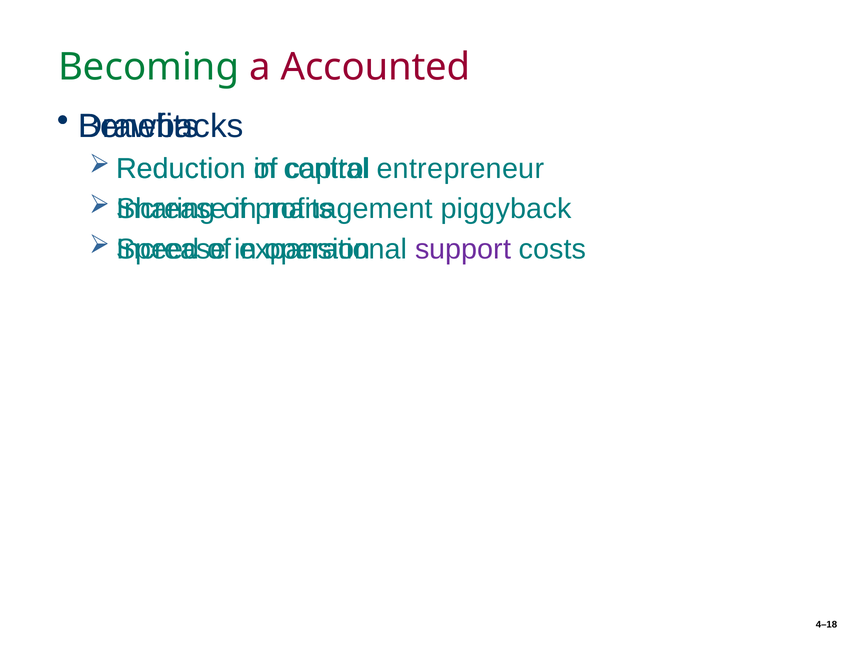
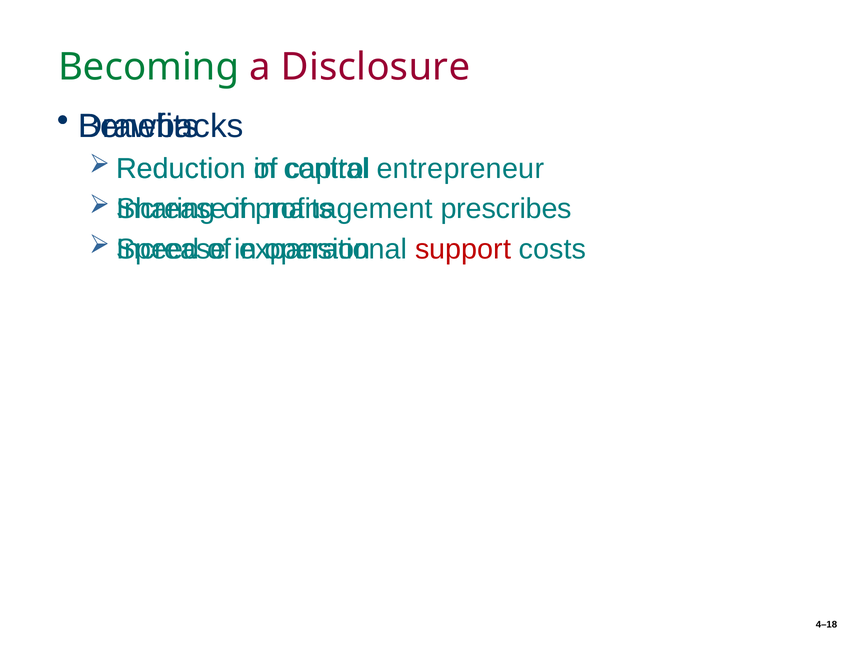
Accounted: Accounted -> Disclosure
piggyback: piggyback -> prescribes
support colour: purple -> red
